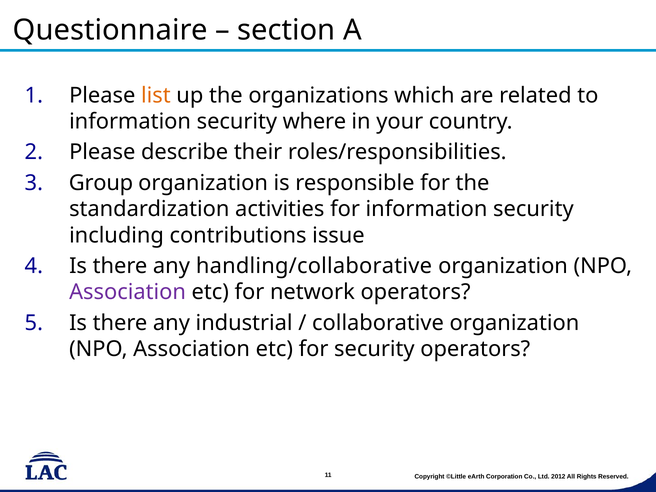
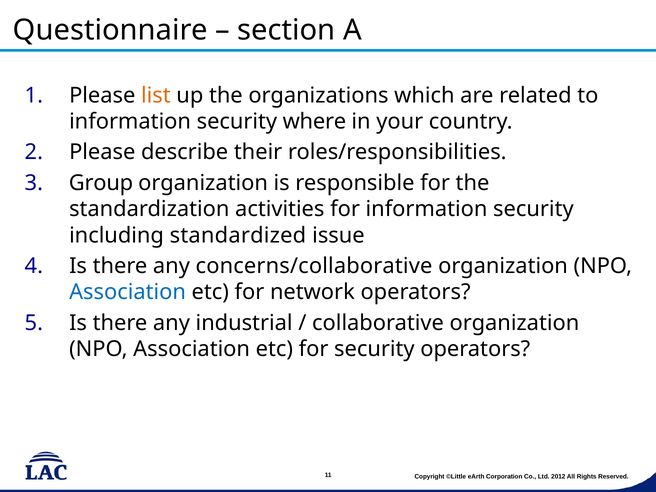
contributions: contributions -> standardized
handling/collaborative: handling/collaborative -> concerns/collaborative
Association at (128, 292) colour: purple -> blue
